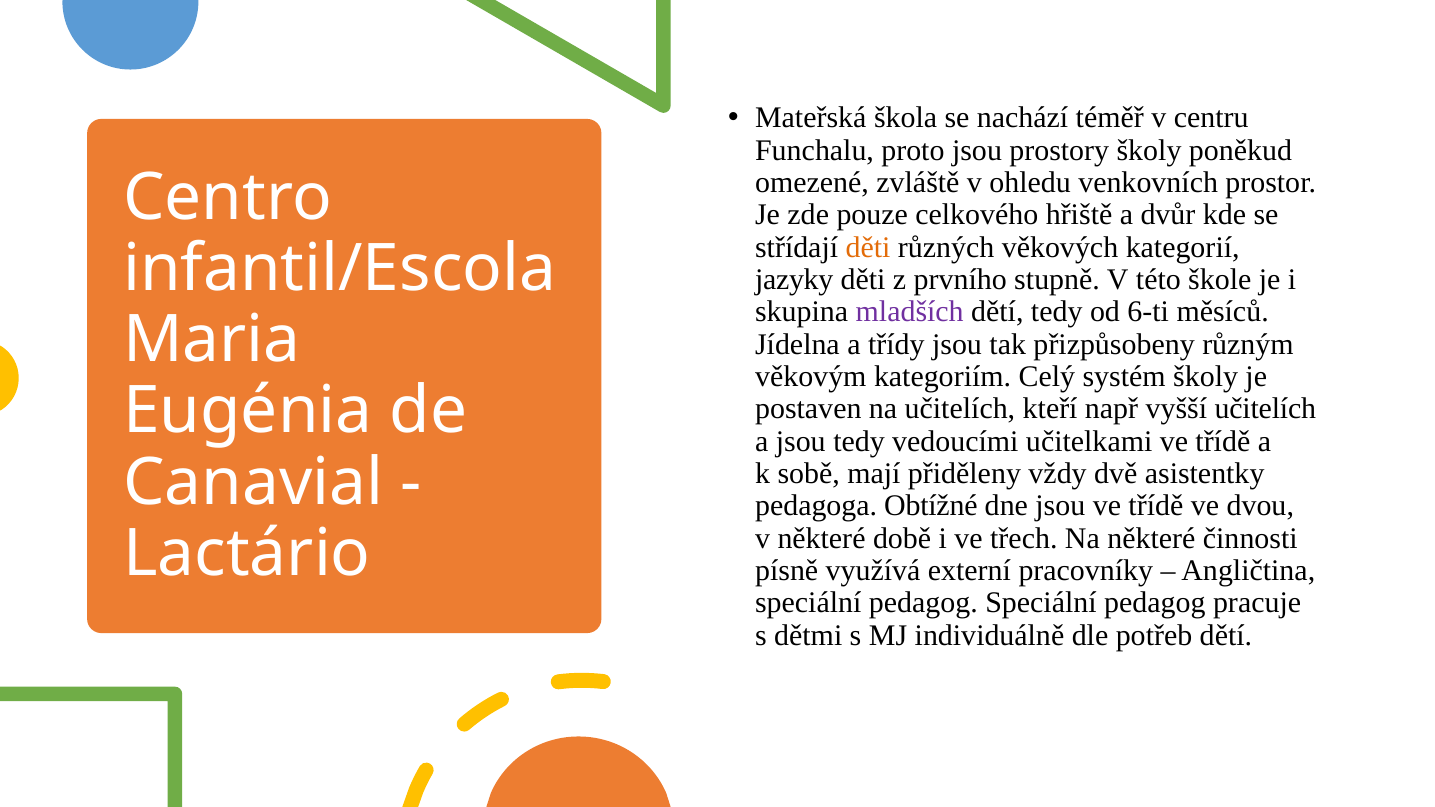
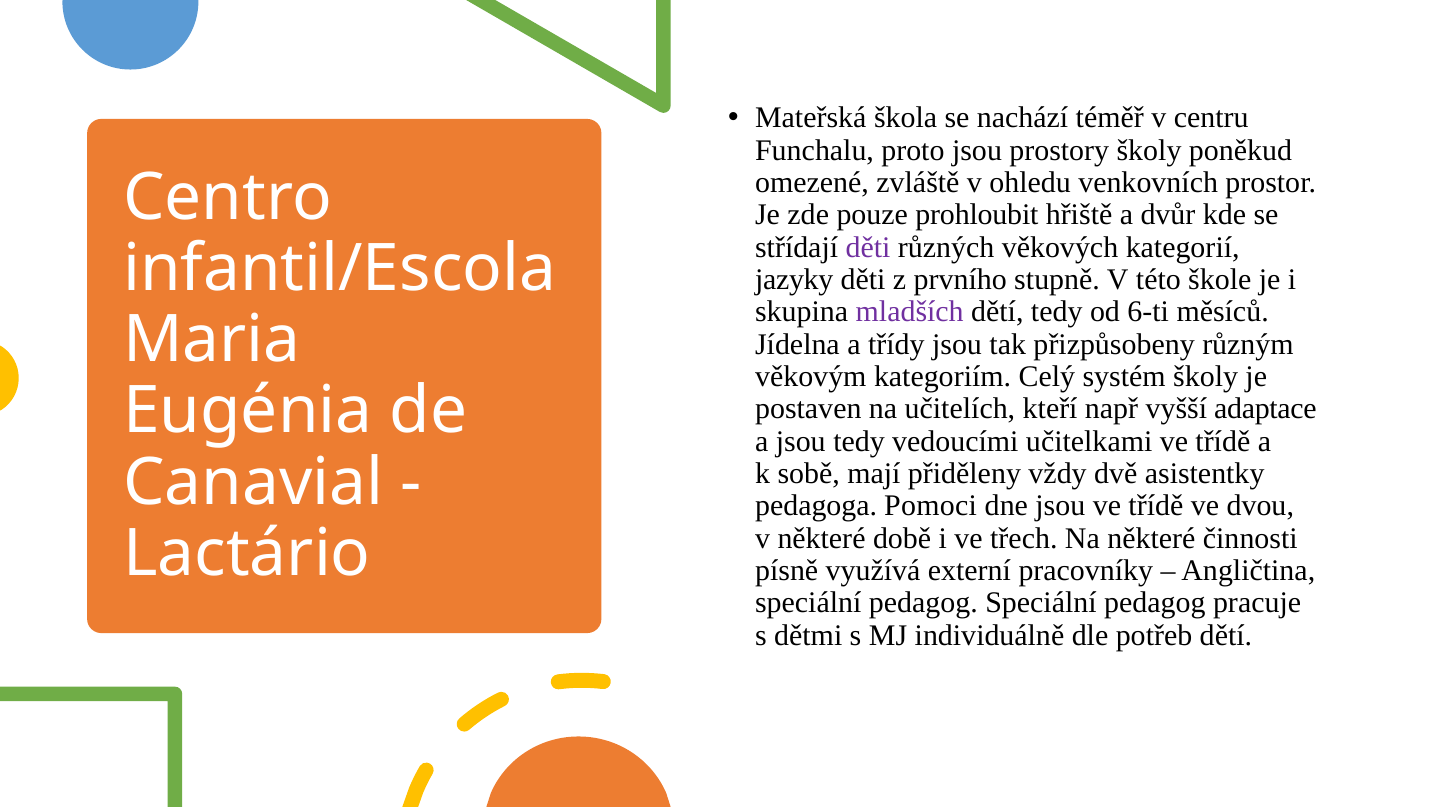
celkového: celkového -> prohloubit
děti at (868, 247) colour: orange -> purple
vyšší učitelích: učitelích -> adaptace
Obtížné: Obtížné -> Pomoci
